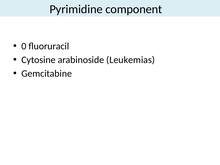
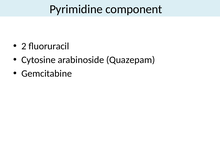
0: 0 -> 2
Leukemias: Leukemias -> Quazepam
